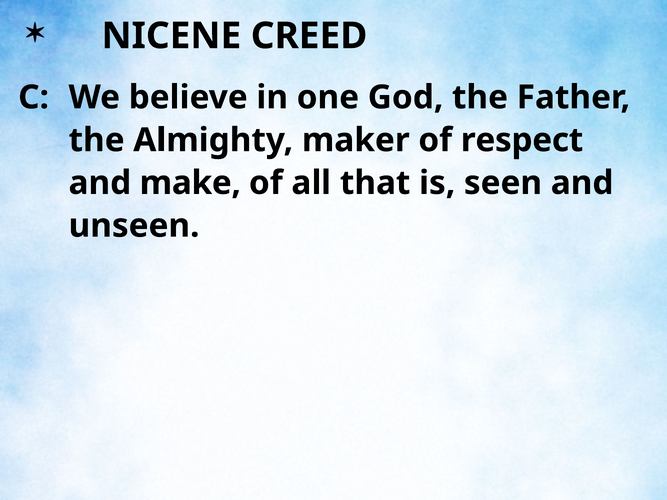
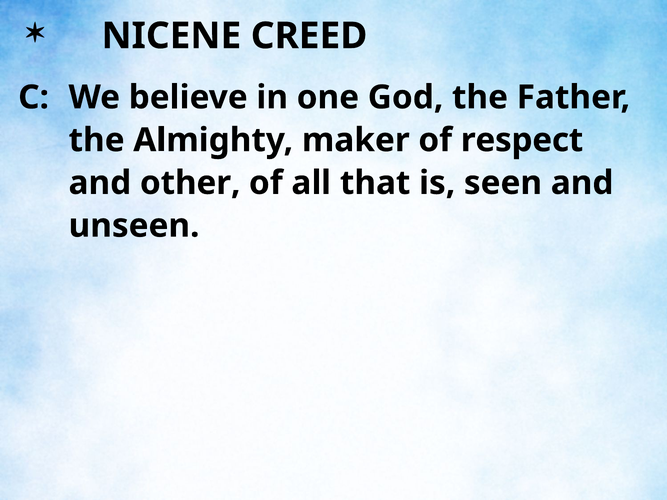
make: make -> other
